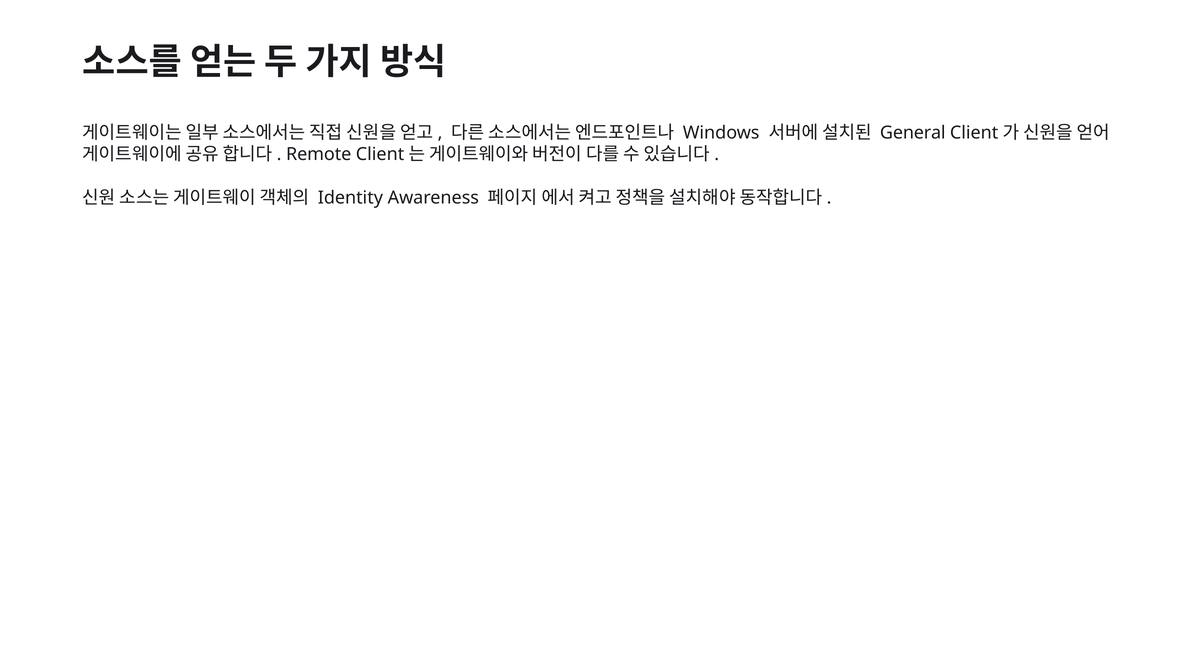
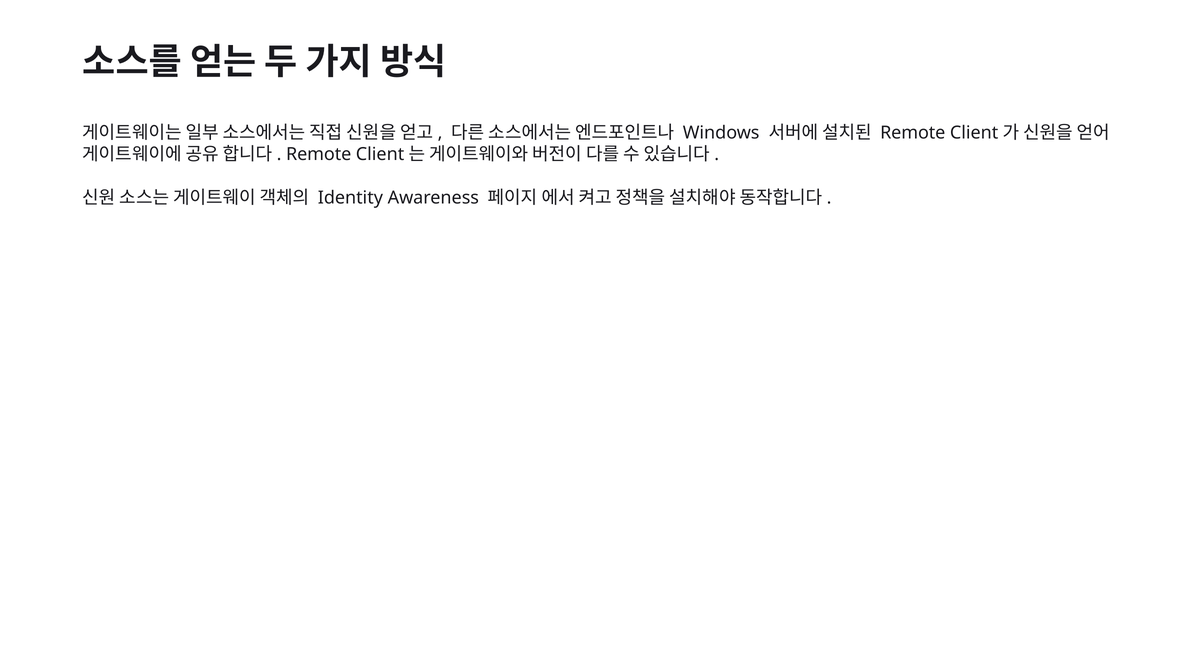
General at (913, 133): General -> Remote
